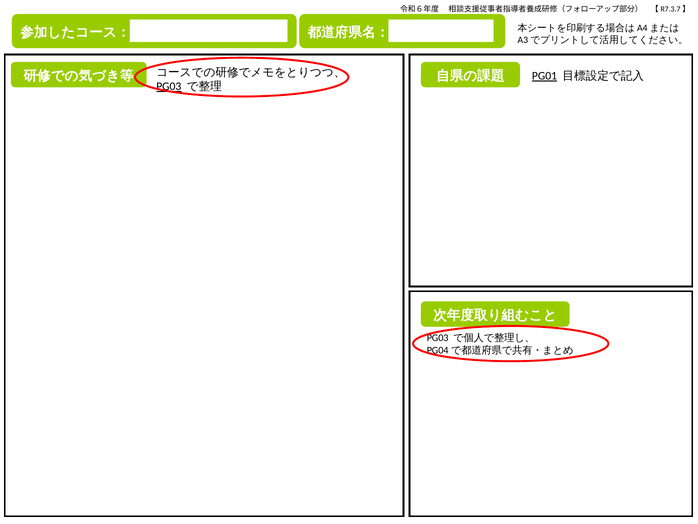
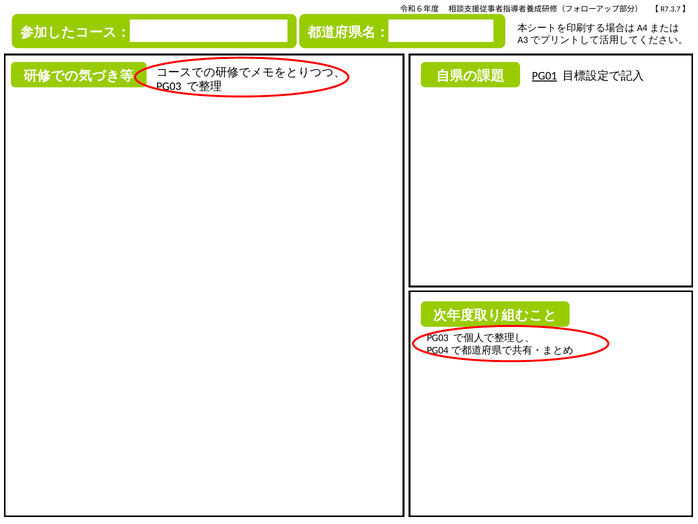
PG03 at (169, 86) underline: present -> none
